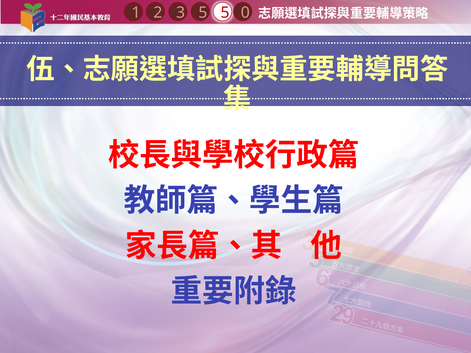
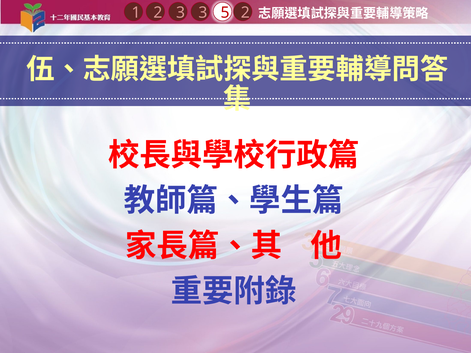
2 5: 5 -> 3
3 0: 0 -> 2
